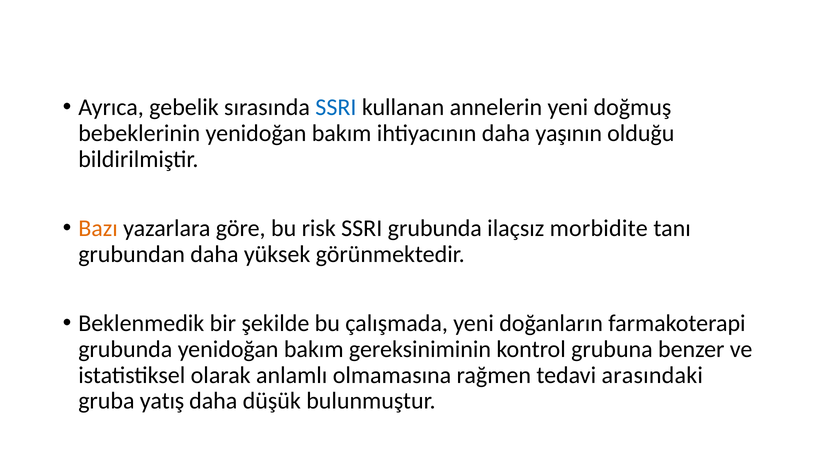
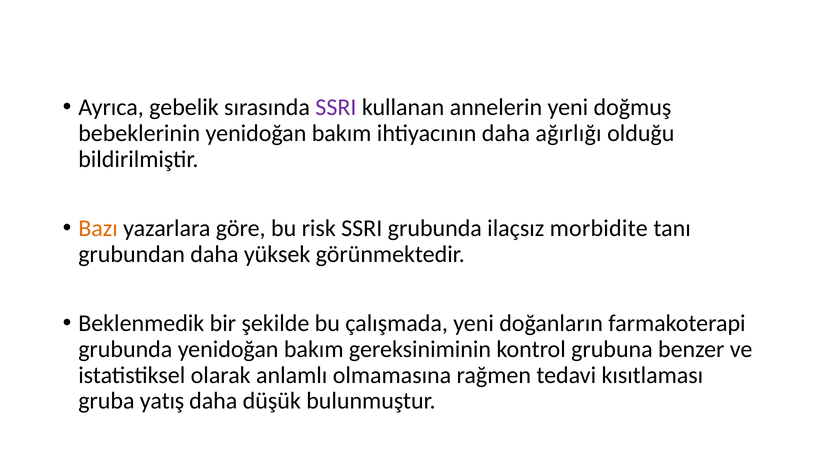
SSRI at (336, 107) colour: blue -> purple
yaşının: yaşının -> ağırlığı
arasındaki: arasındaki -> kısıtlaması
